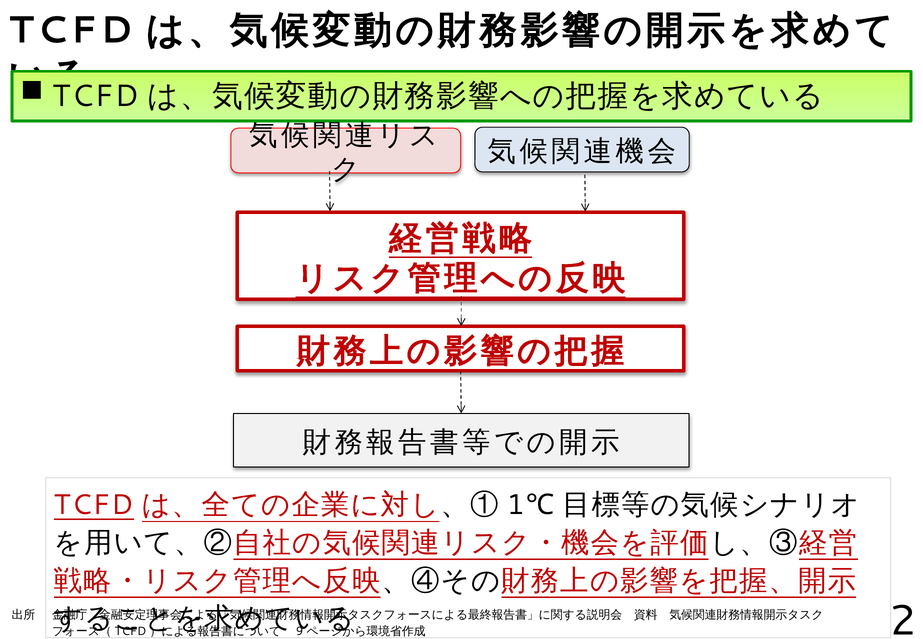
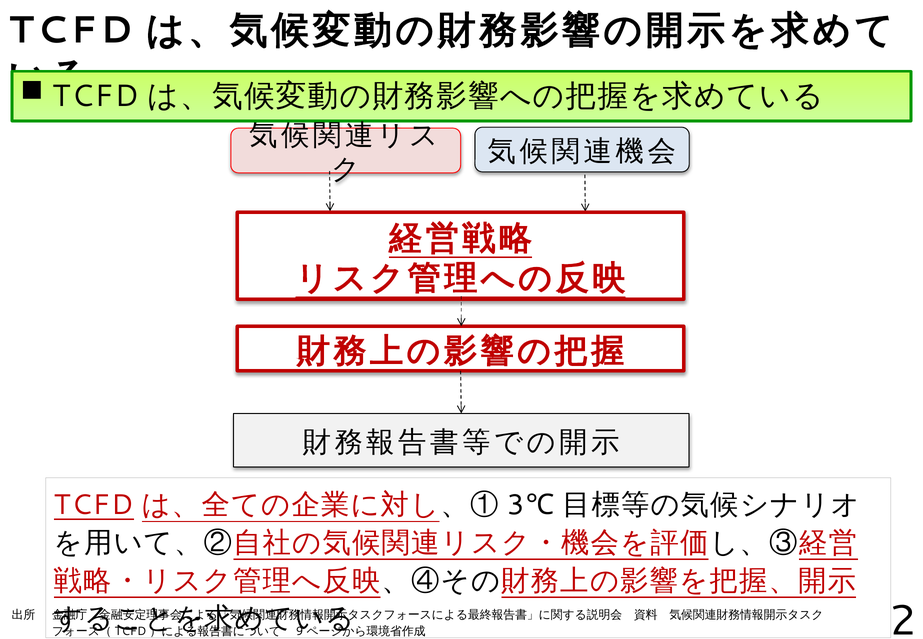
1: 1 -> 3
